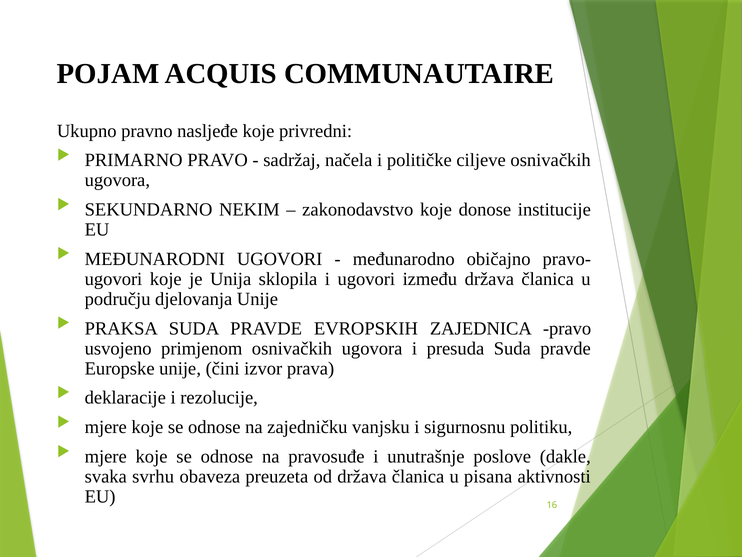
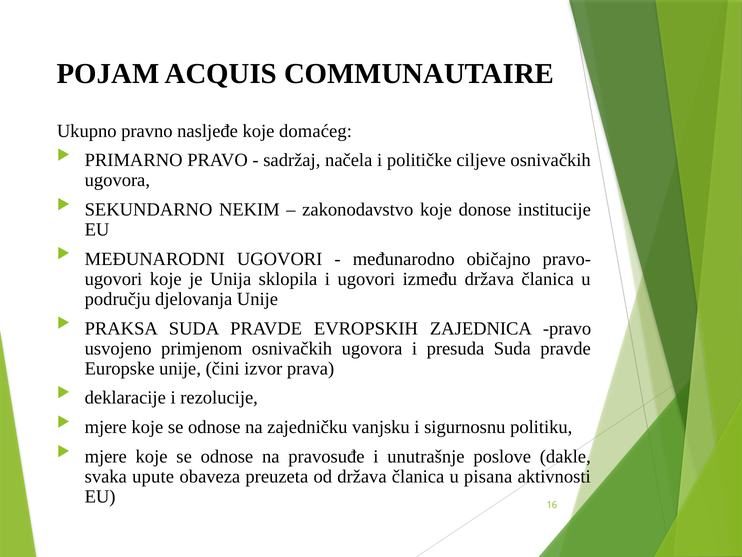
privredni: privredni -> domaćeg
svrhu: svrhu -> upute
